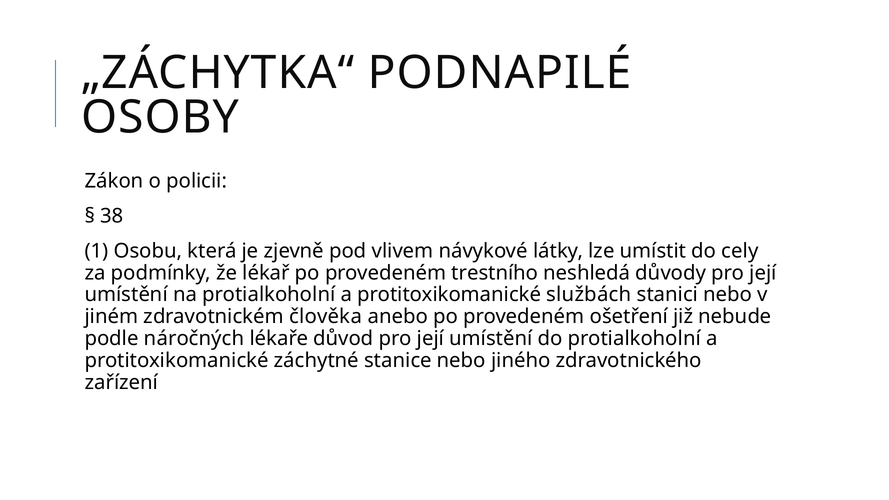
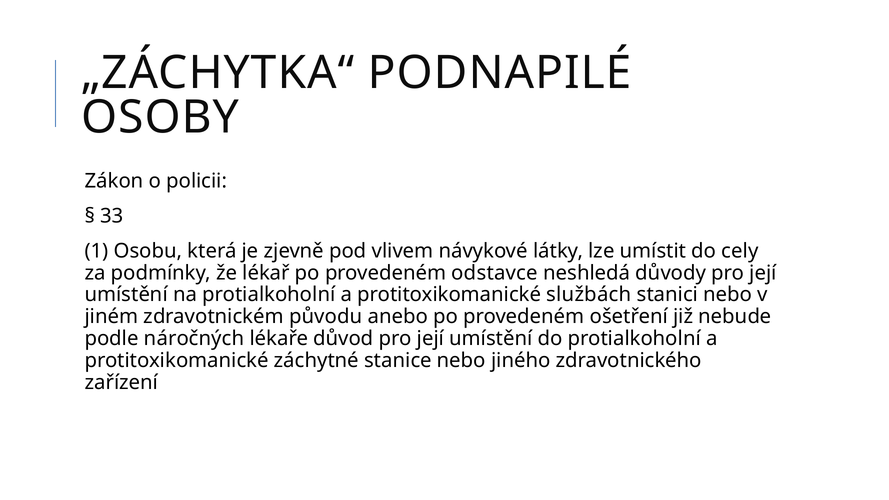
38: 38 -> 33
trestního: trestního -> odstavce
člověka: člověka -> původu
